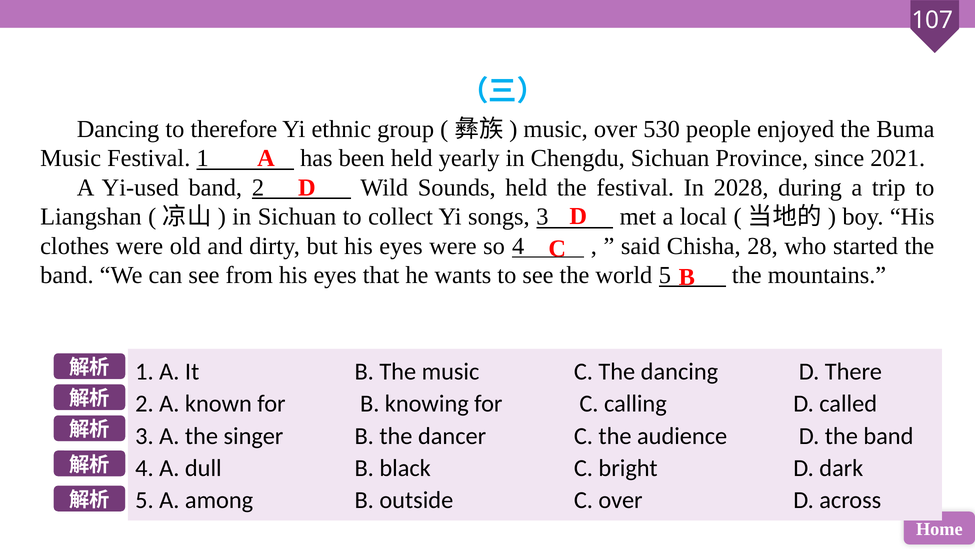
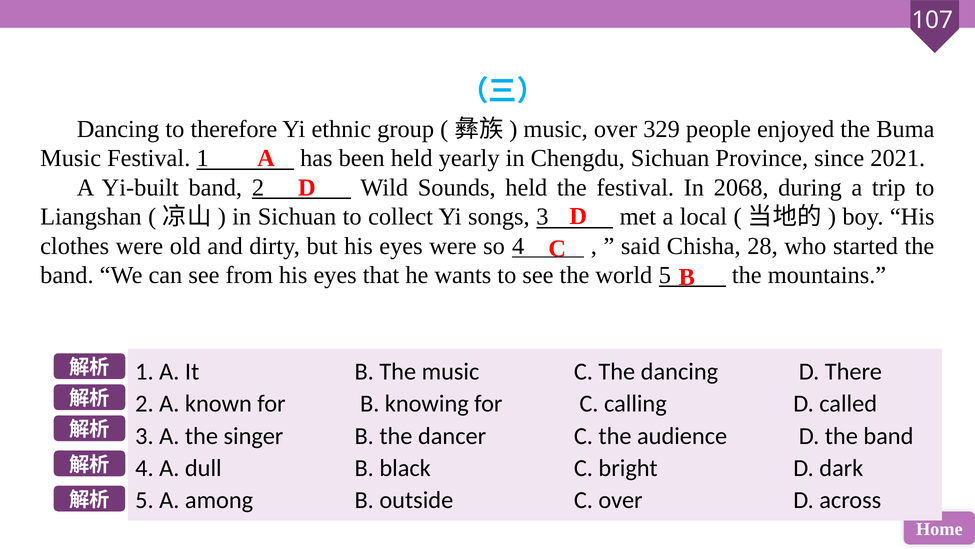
530: 530 -> 329
Yi-used: Yi-used -> Yi-built
2028: 2028 -> 2068
